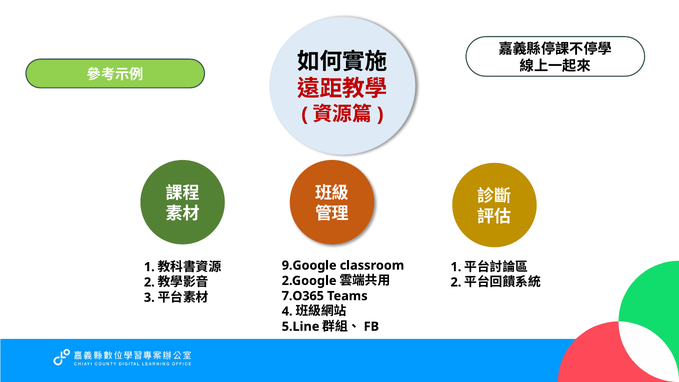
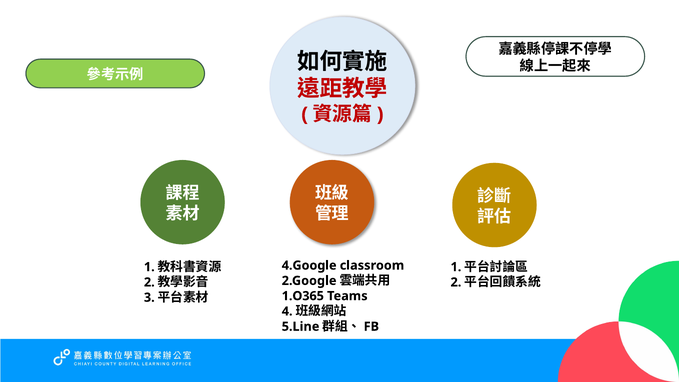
9.Google: 9.Google -> 4.Google
7.O365: 7.O365 -> 1.O365
